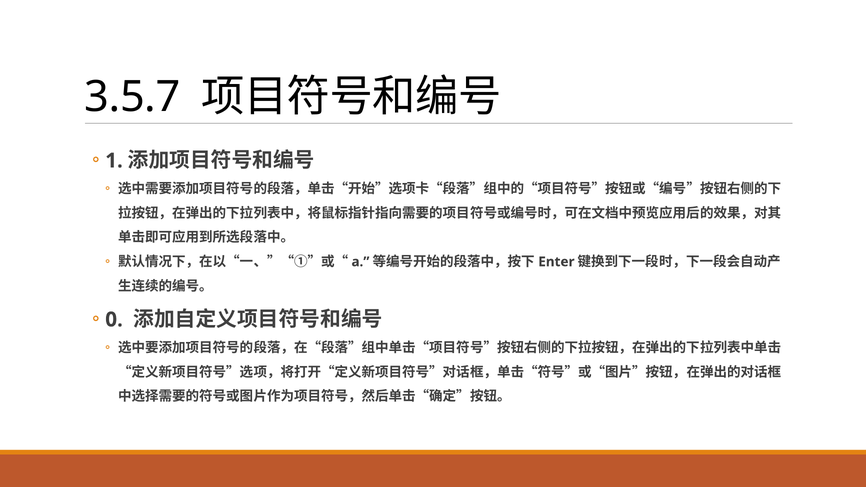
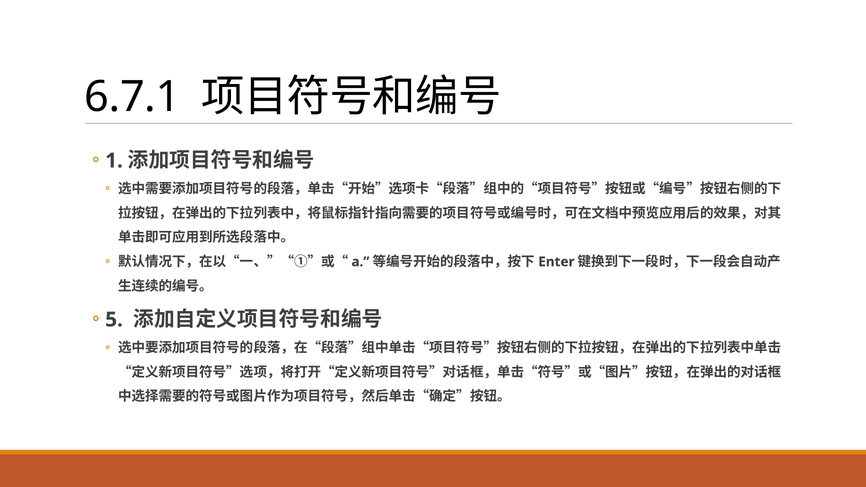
3.5.7: 3.5.7 -> 6.7.1
0: 0 -> 5
